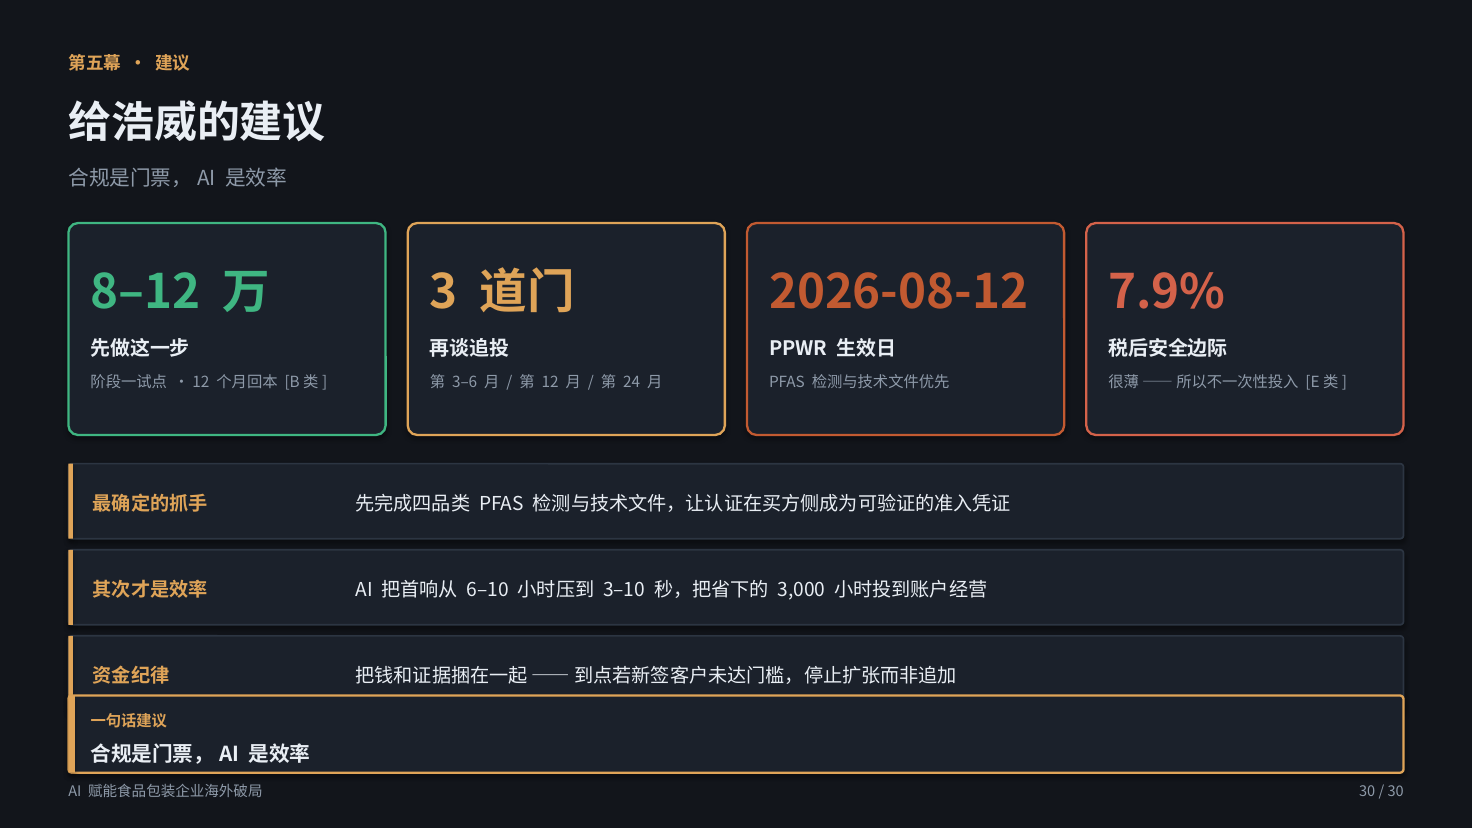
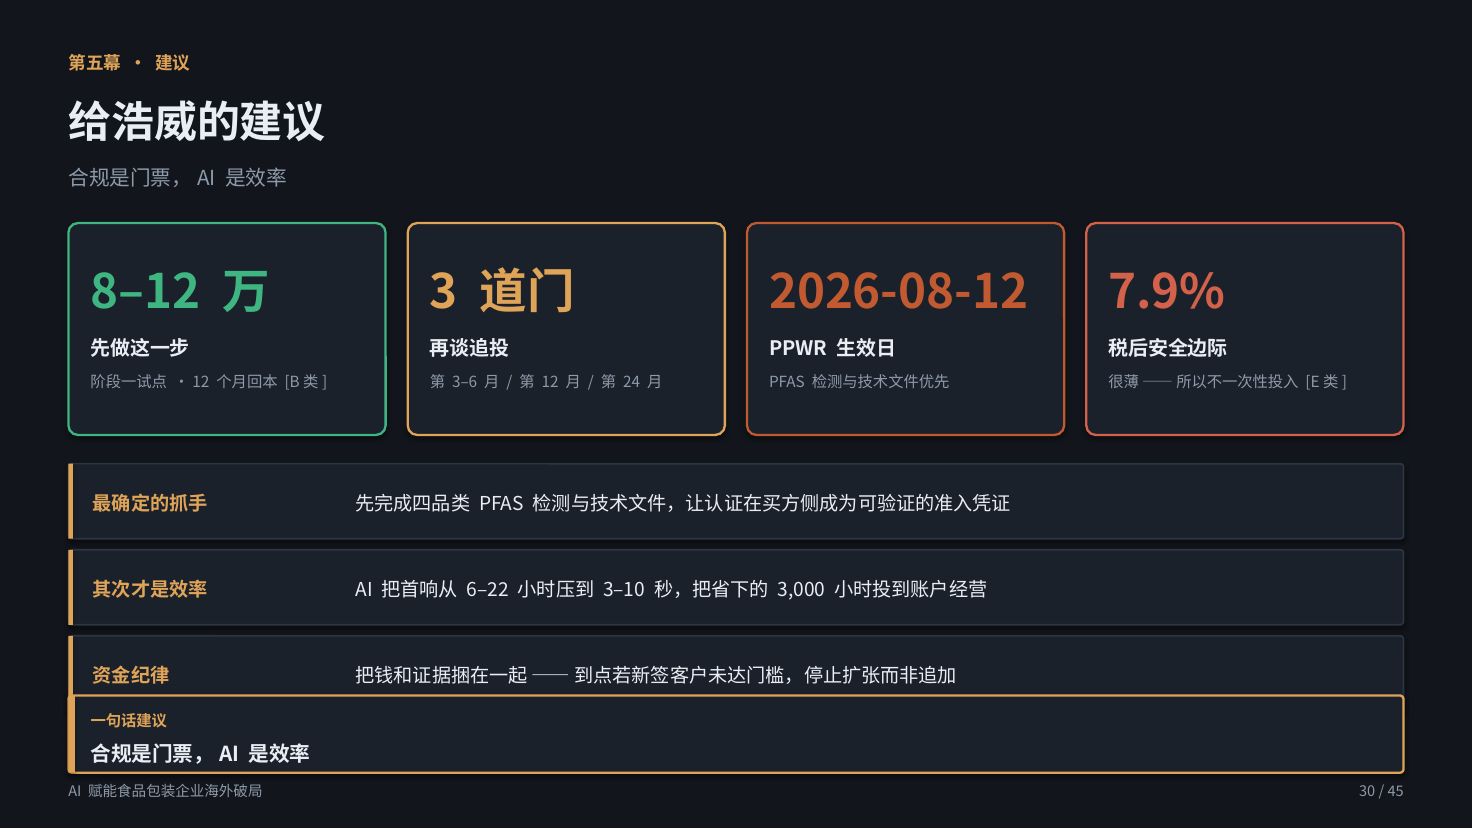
6–10: 6–10 -> 6–22
30 at (1396, 792): 30 -> 45
